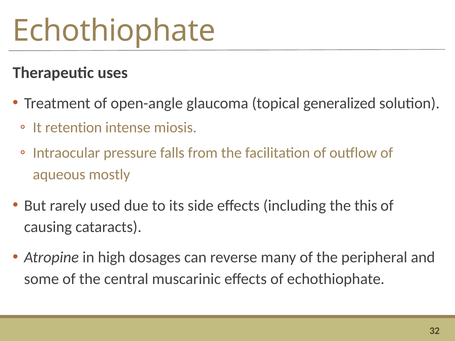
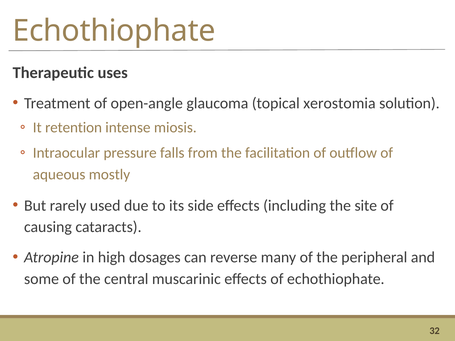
generalized: generalized -> xerostomia
this: this -> site
